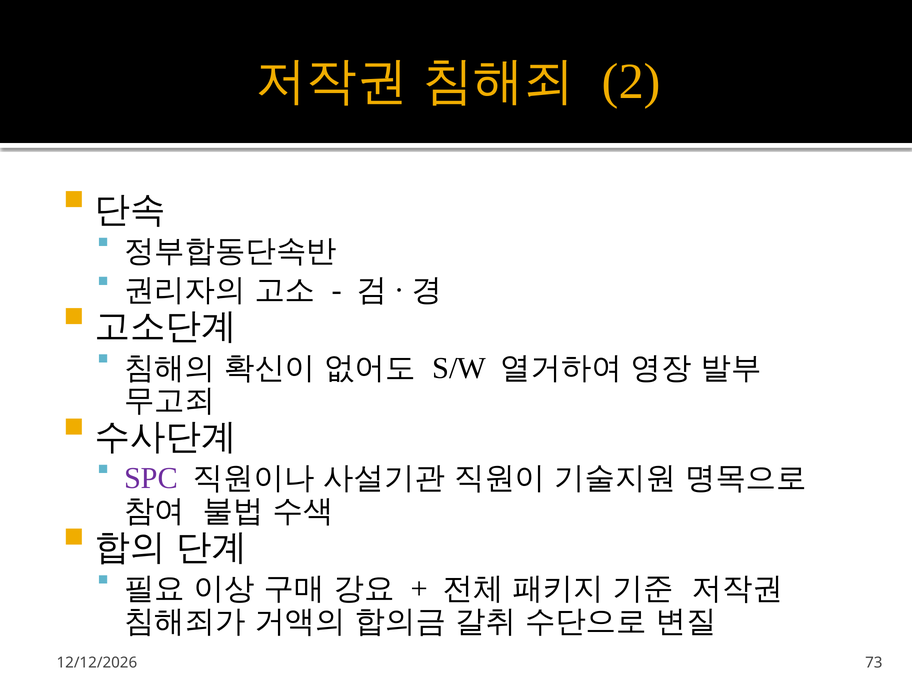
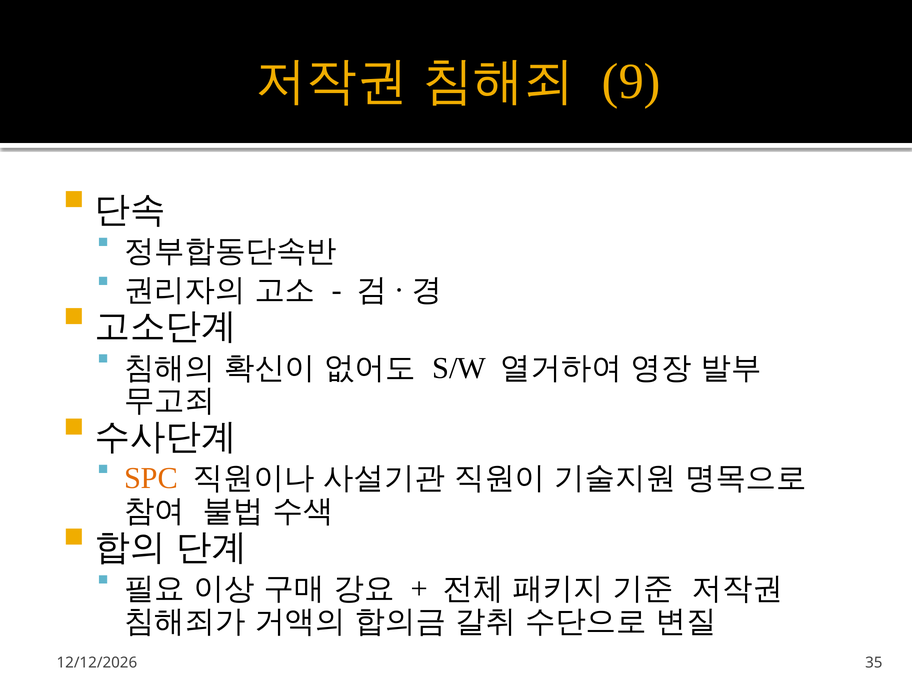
2: 2 -> 9
SPC colour: purple -> orange
73: 73 -> 35
